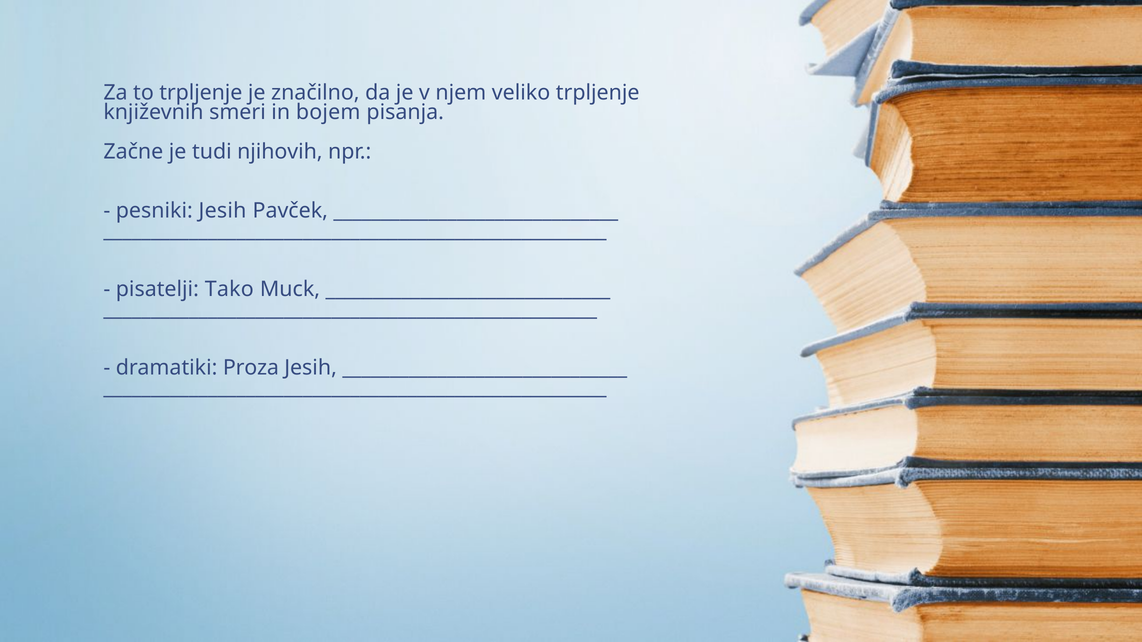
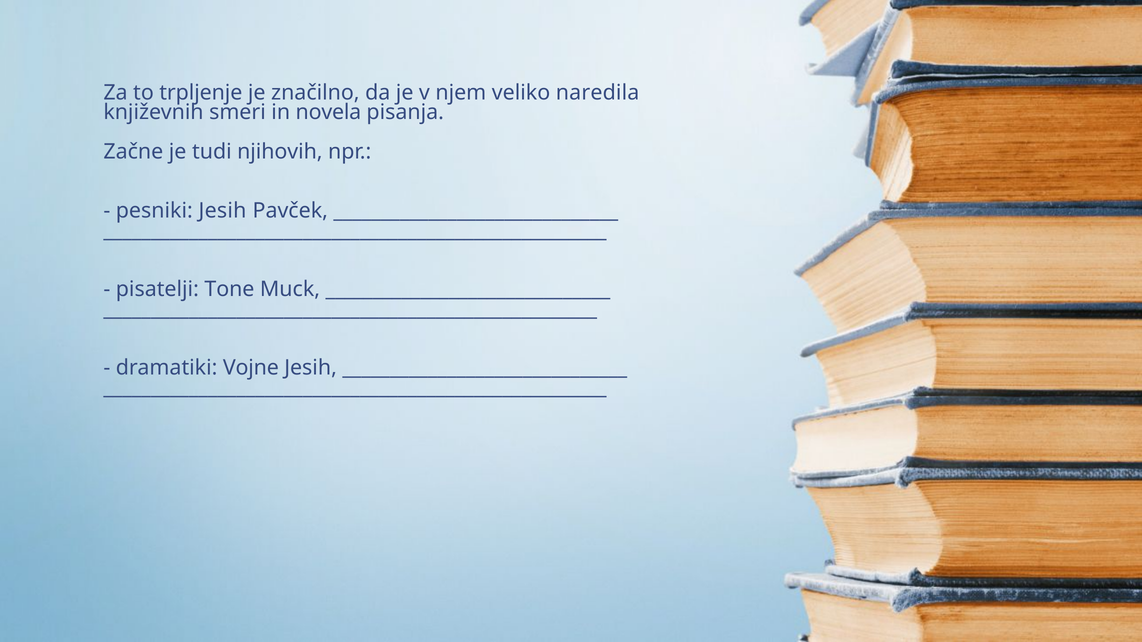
veliko trpljenje: trpljenje -> naredila
bojem: bojem -> novela
Tako: Tako -> Tone
Proza: Proza -> Vojne
